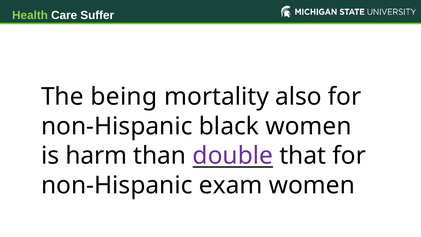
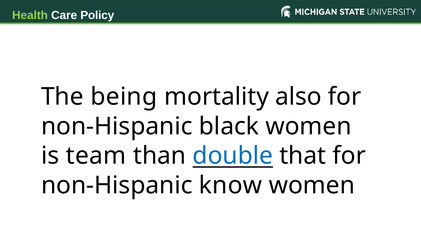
Suffer: Suffer -> Policy
harm: harm -> team
double colour: purple -> blue
exam: exam -> know
